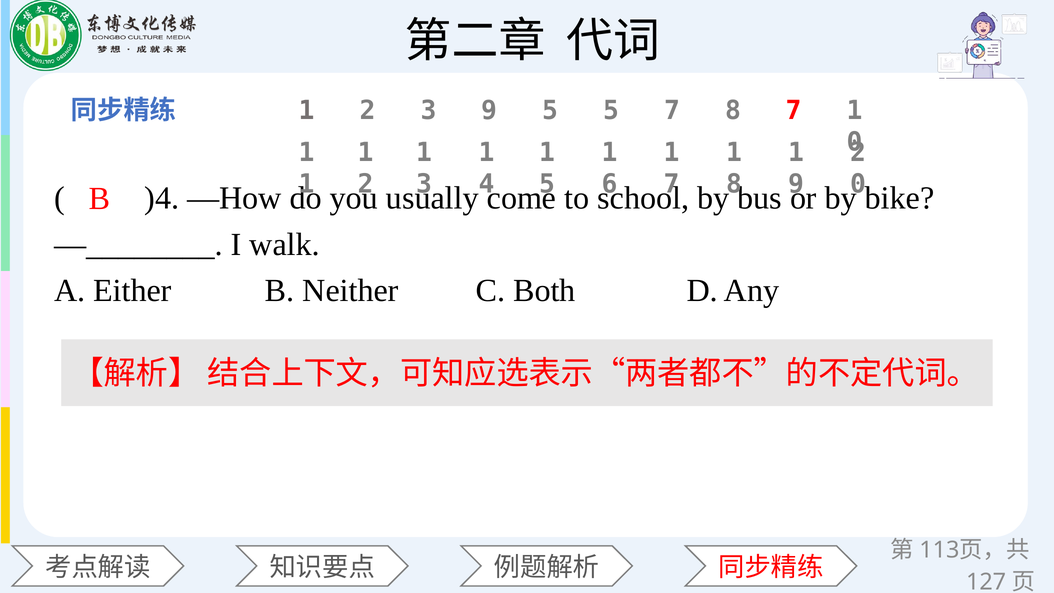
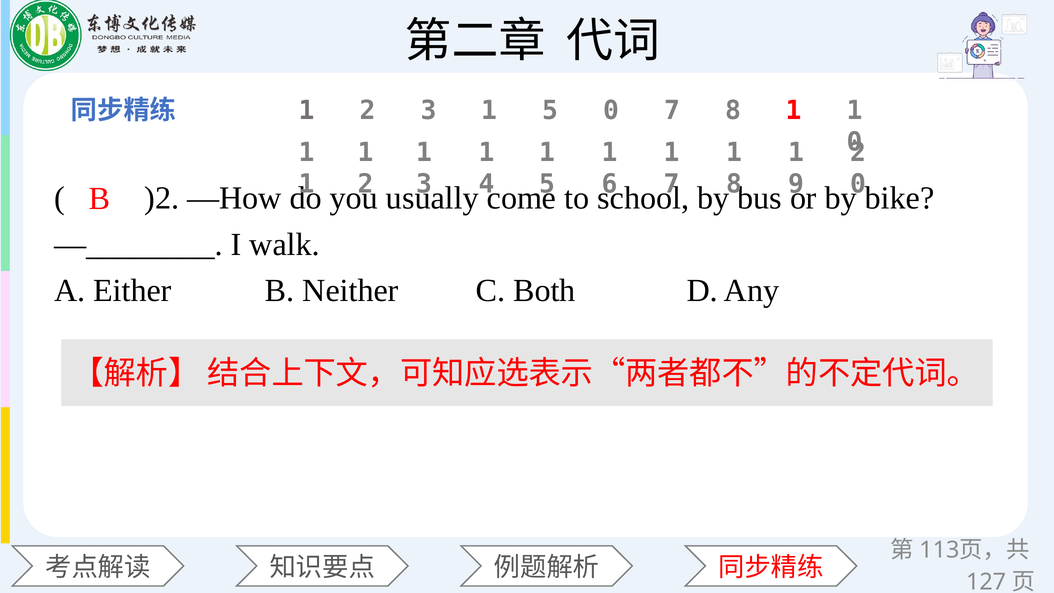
2 3 9: 9 -> 1
5 5: 5 -> 0
7 8 7: 7 -> 1
)4: )4 -> )2
